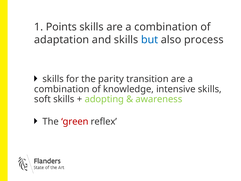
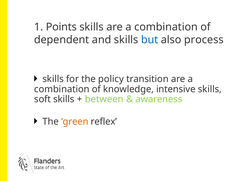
adaptation: adaptation -> dependent
parity: parity -> policy
adopting: adopting -> between
green colour: red -> orange
